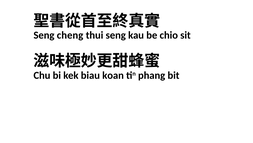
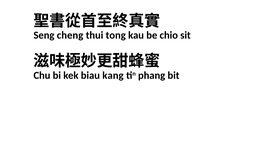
thui seng: seng -> tong
koan: koan -> kang
